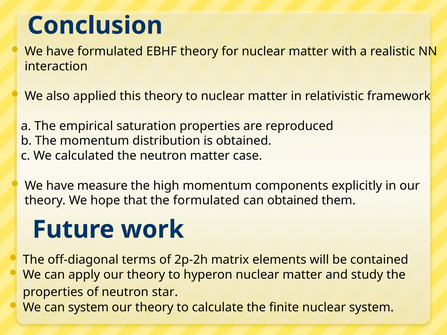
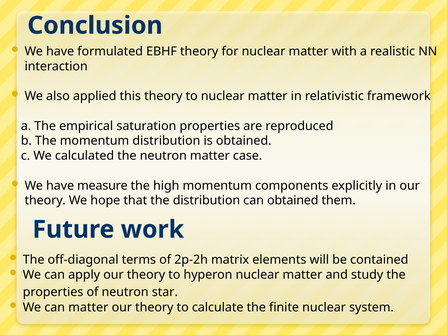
the formulated: formulated -> distribution
can system: system -> matter
